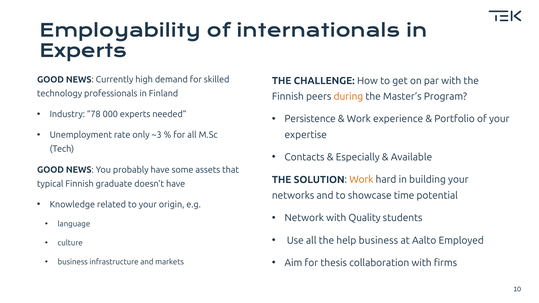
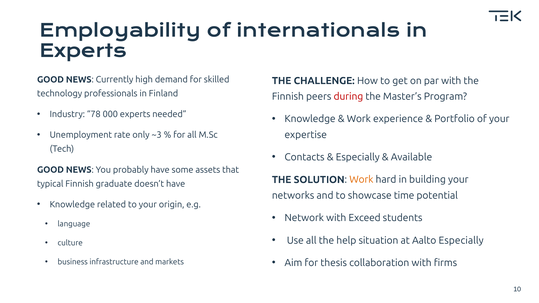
during colour: orange -> red
Persistence at (310, 119): Persistence -> Knowledge
Quality: Quality -> Exceed
help business: business -> situation
Aalto Employed: Employed -> Especially
